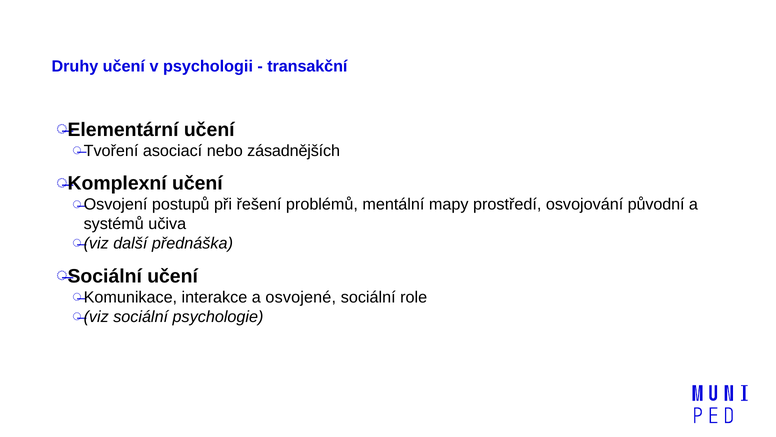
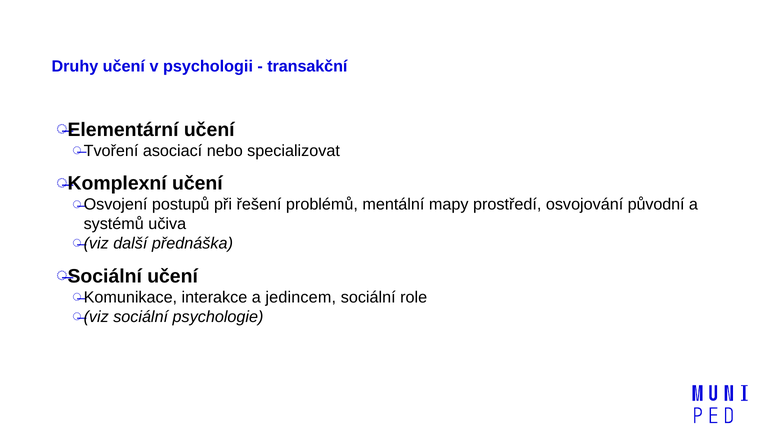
zásadnějších: zásadnějších -> specializovat
osvojené: osvojené -> jedincem
